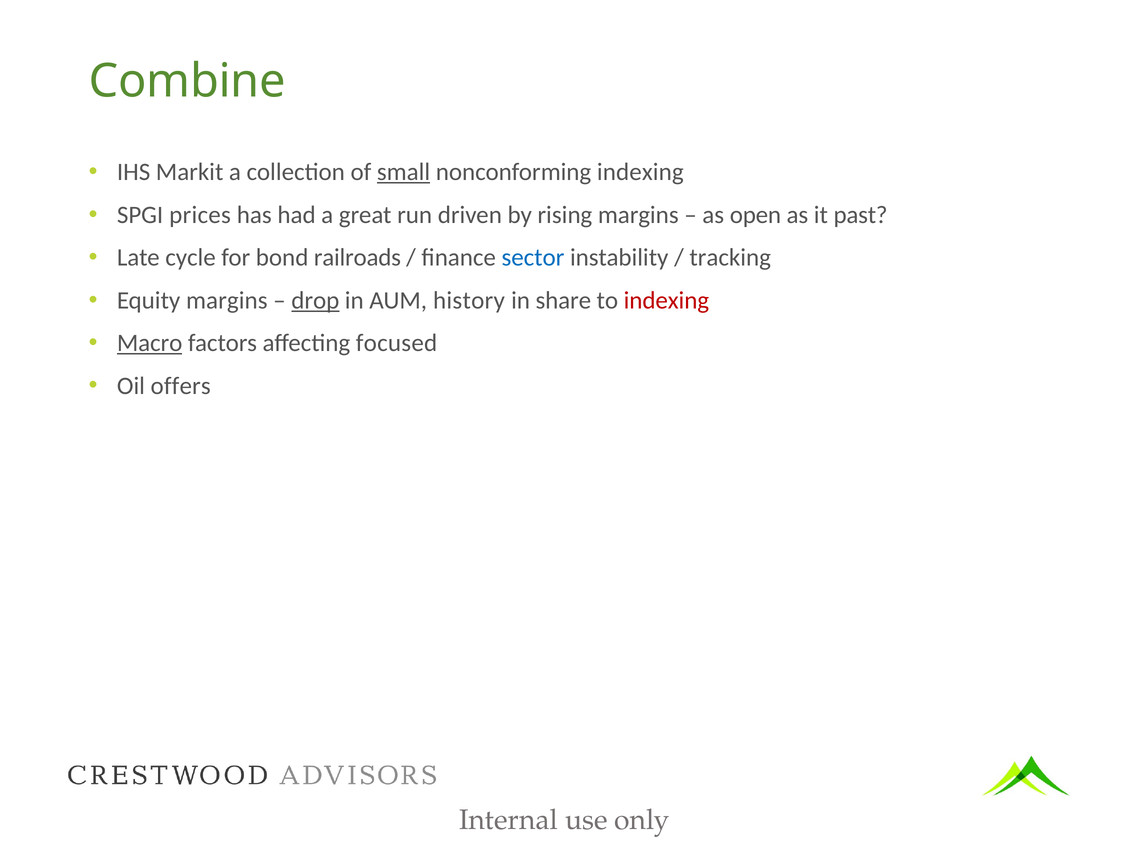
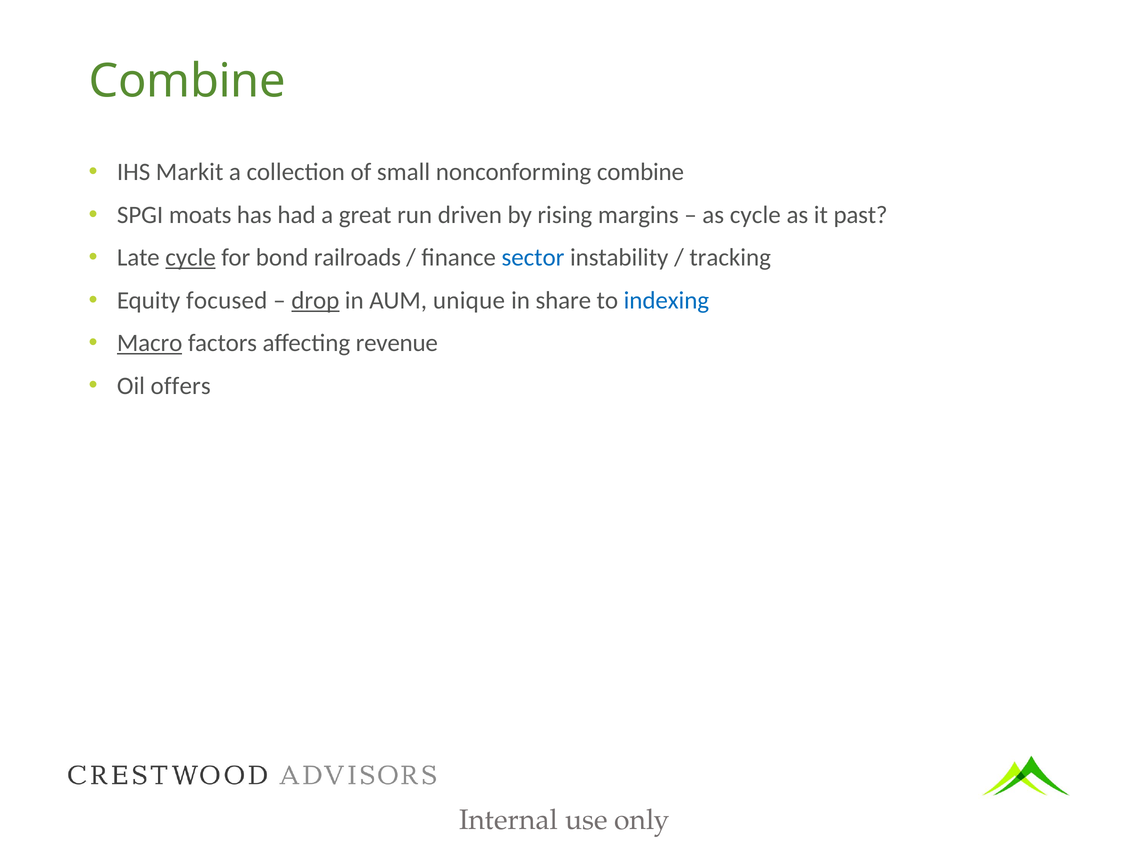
small underline: present -> none
nonconforming indexing: indexing -> combine
prices: prices -> moats
as open: open -> cycle
cycle at (190, 258) underline: none -> present
Equity margins: margins -> focused
history: history -> unique
indexing at (666, 301) colour: red -> blue
focused: focused -> revenue
